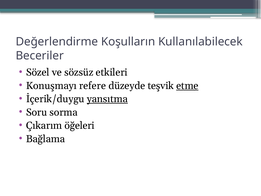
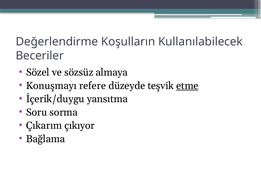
etkileri: etkileri -> almaya
yansıtma underline: present -> none
öğeleri: öğeleri -> çıkıyor
